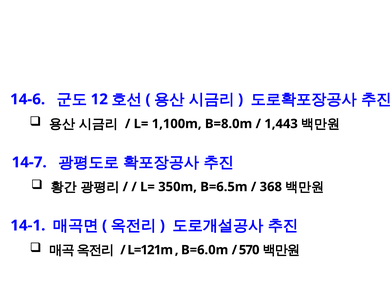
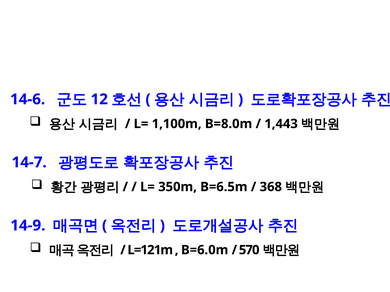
14-1: 14-1 -> 14-9
